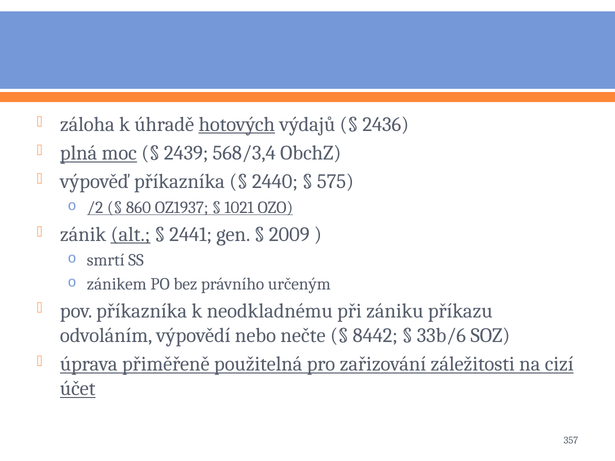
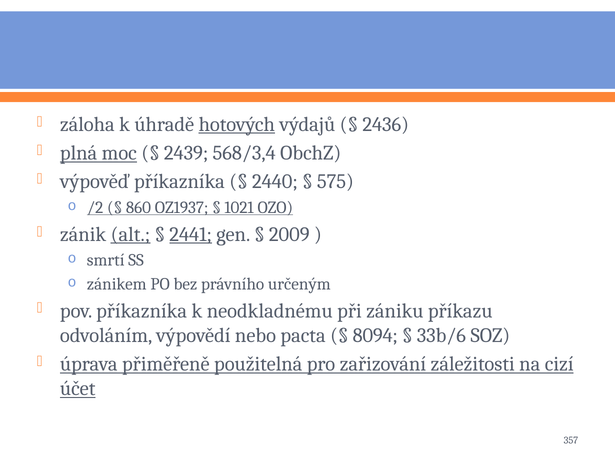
2441 underline: none -> present
nečte: nečte -> pacta
8442: 8442 -> 8094
